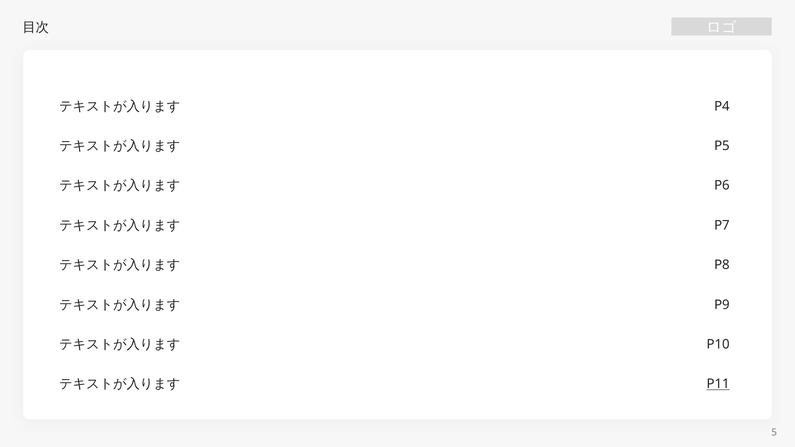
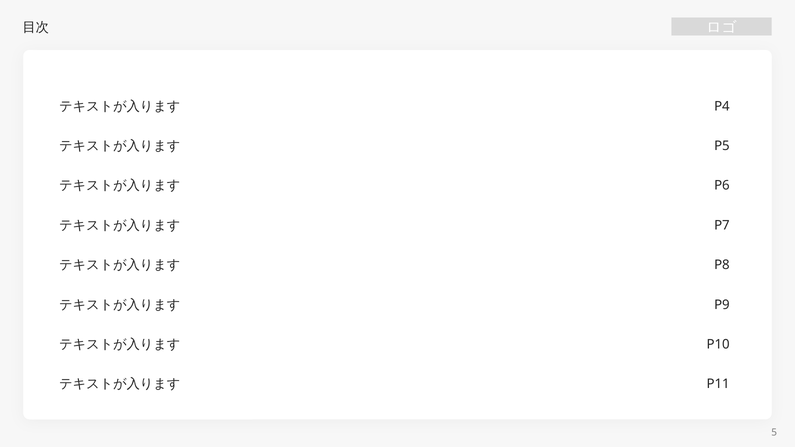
P11 underline: present -> none
